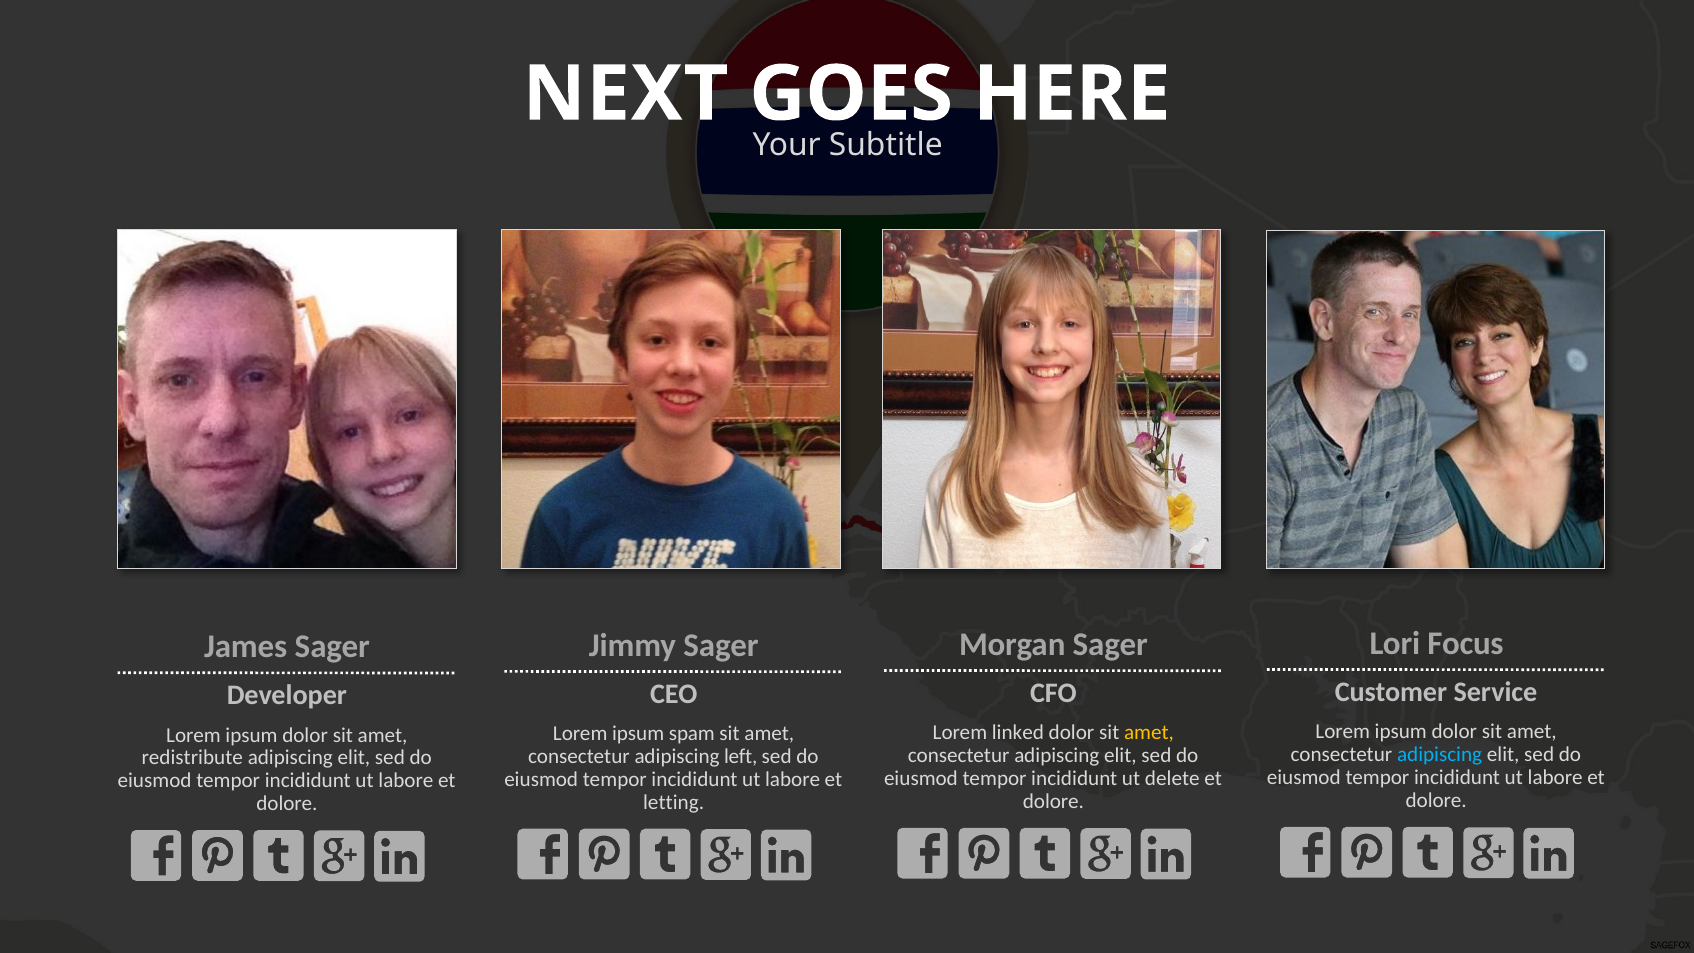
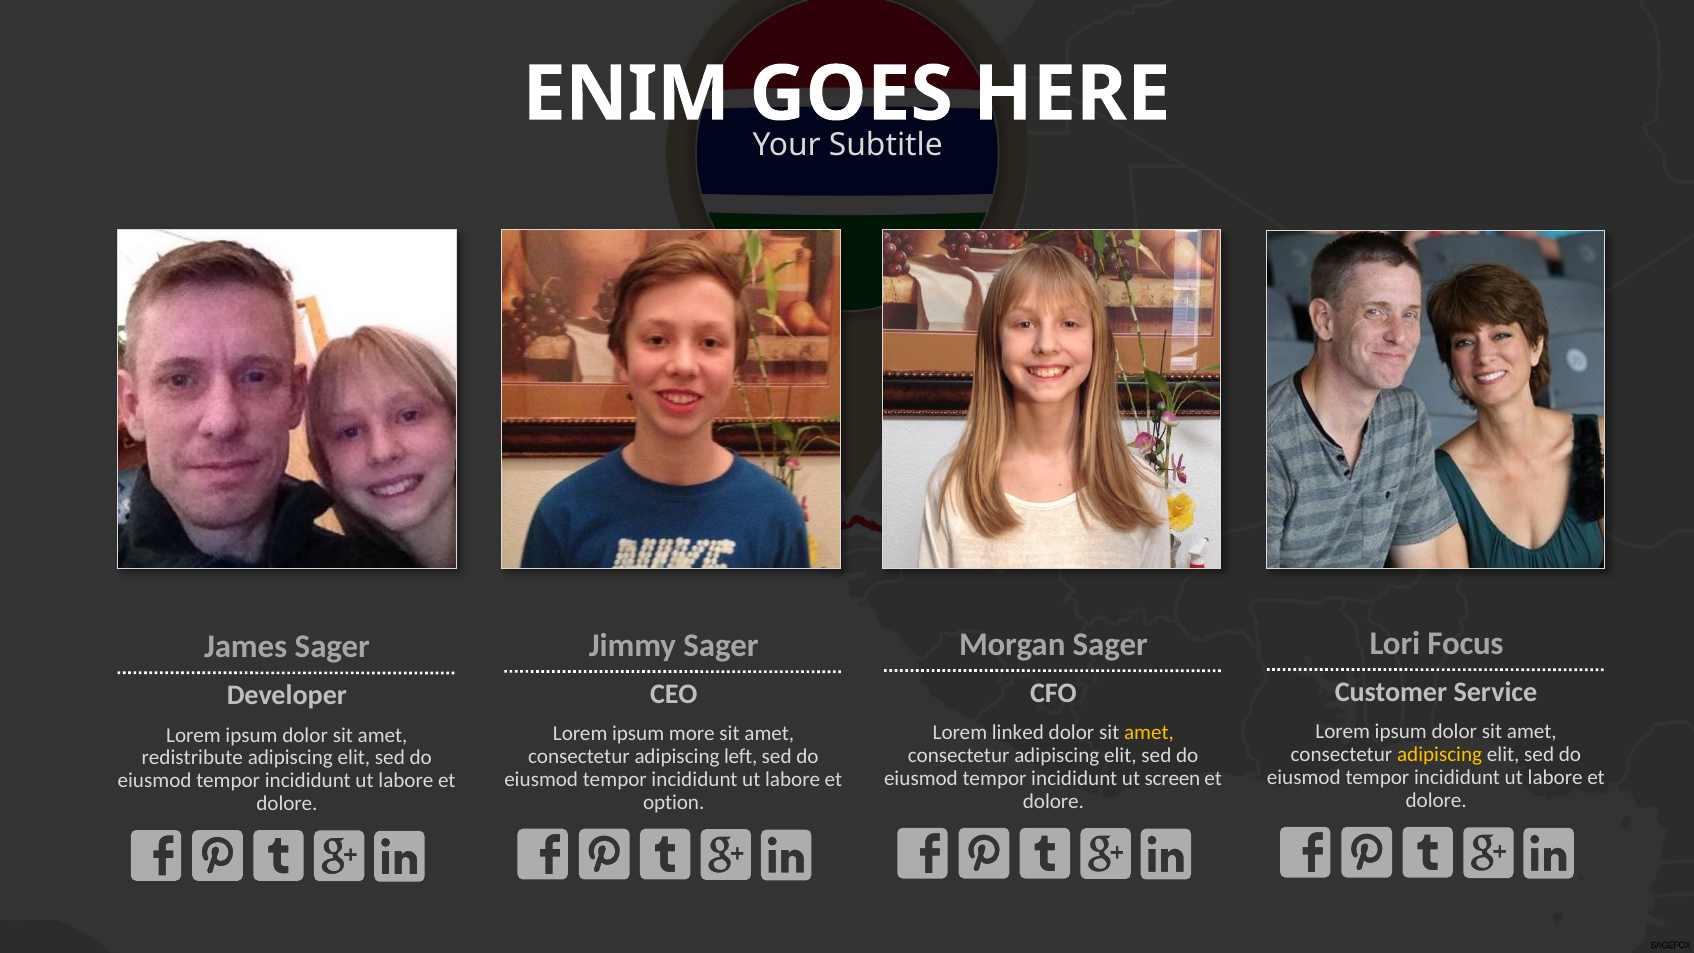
NEXT: NEXT -> ENIM
spam: spam -> more
adipiscing at (1440, 755) colour: light blue -> yellow
delete: delete -> screen
letting: letting -> option
